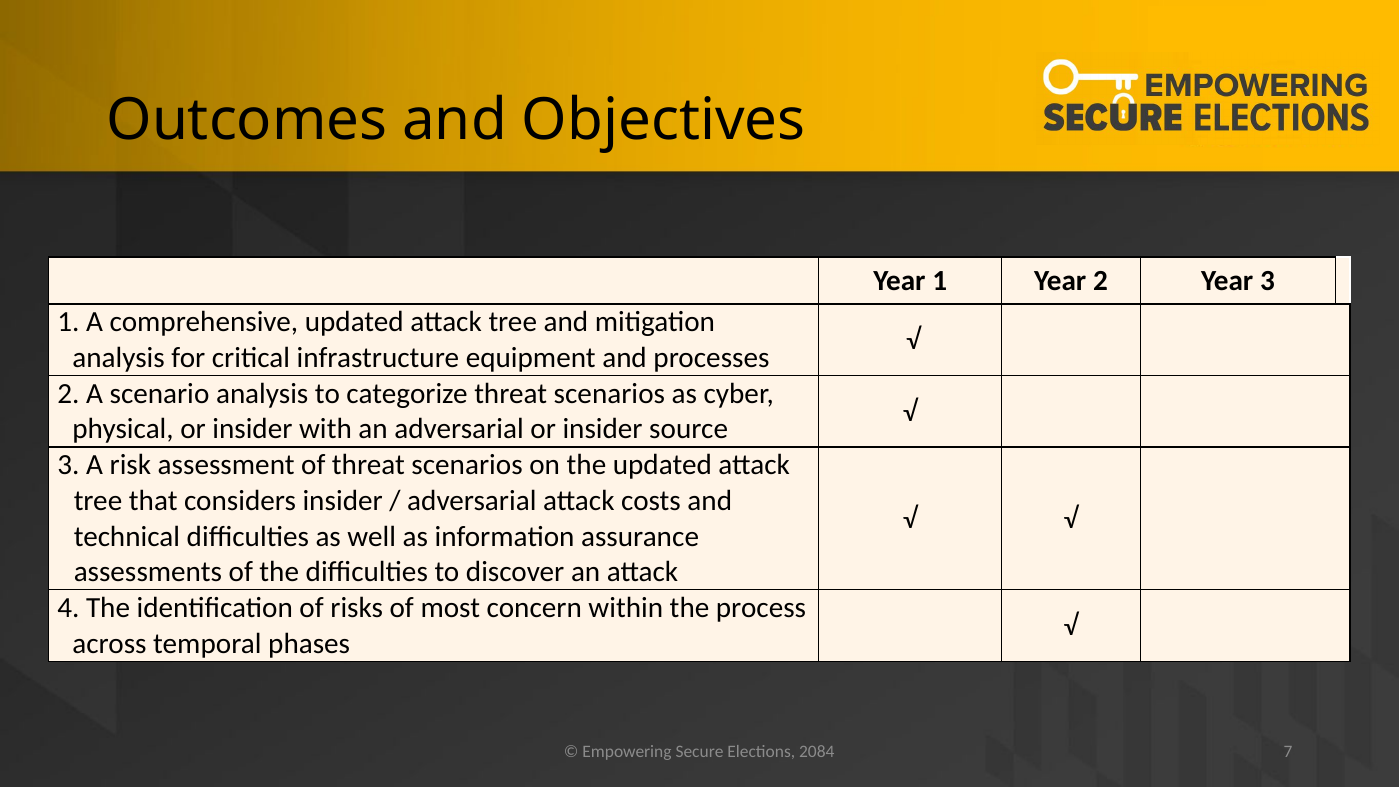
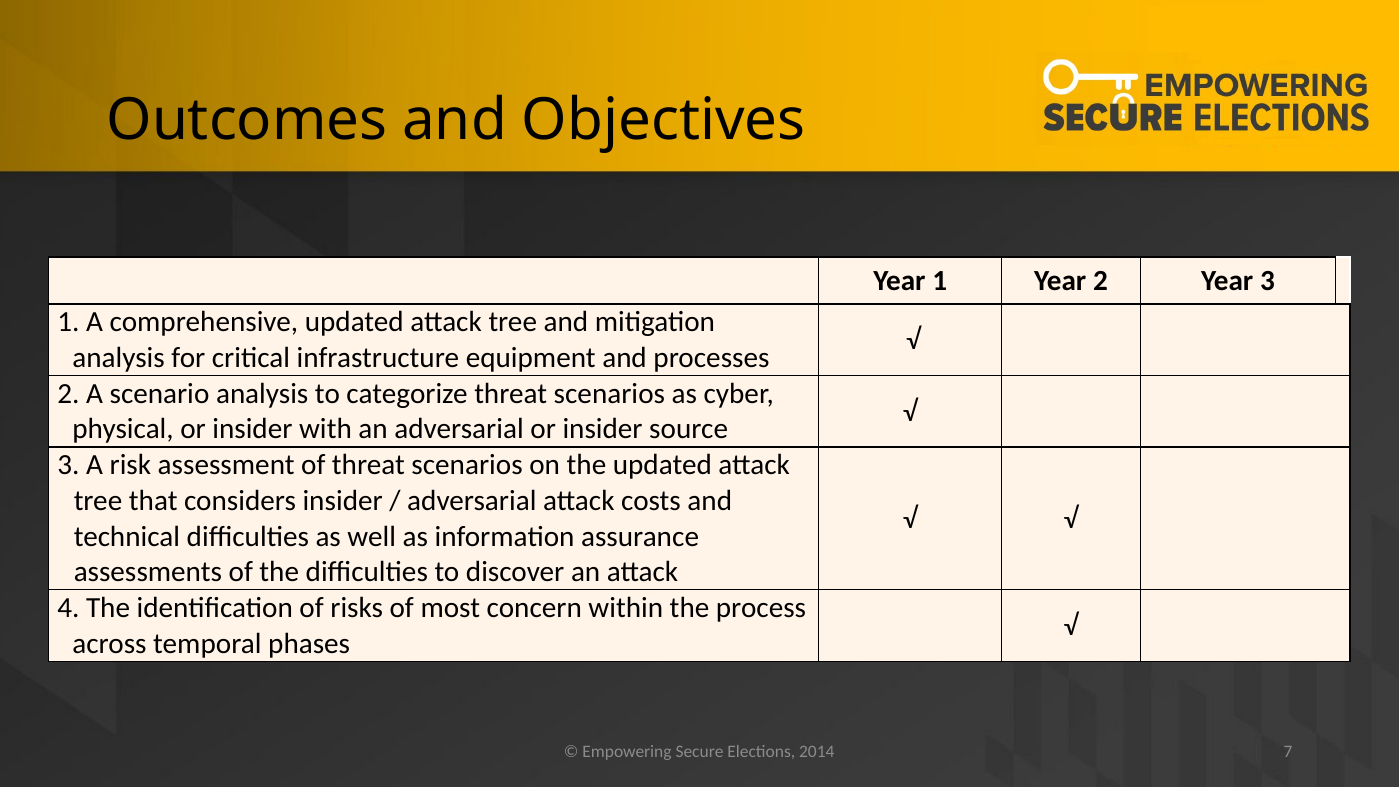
2084: 2084 -> 2014
